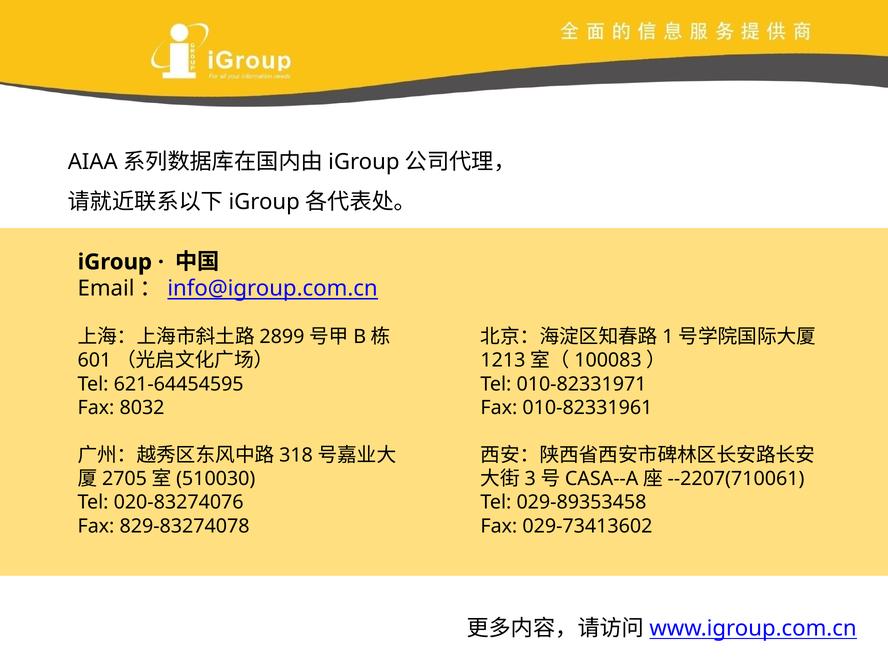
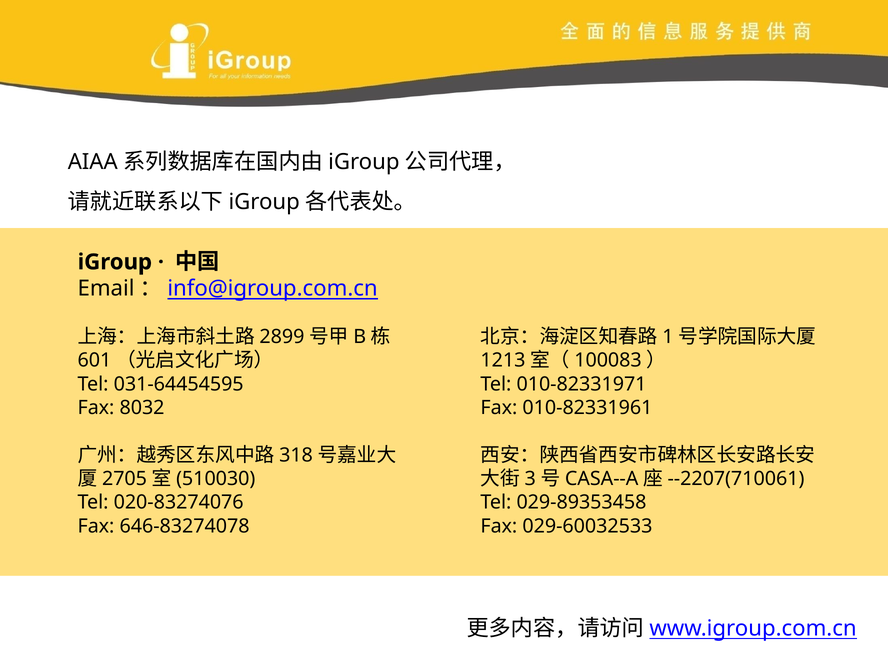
621-64454595: 621-64454595 -> 031-64454595
829-83274078: 829-83274078 -> 646-83274078
029-73413602: 029-73413602 -> 029-60032533
